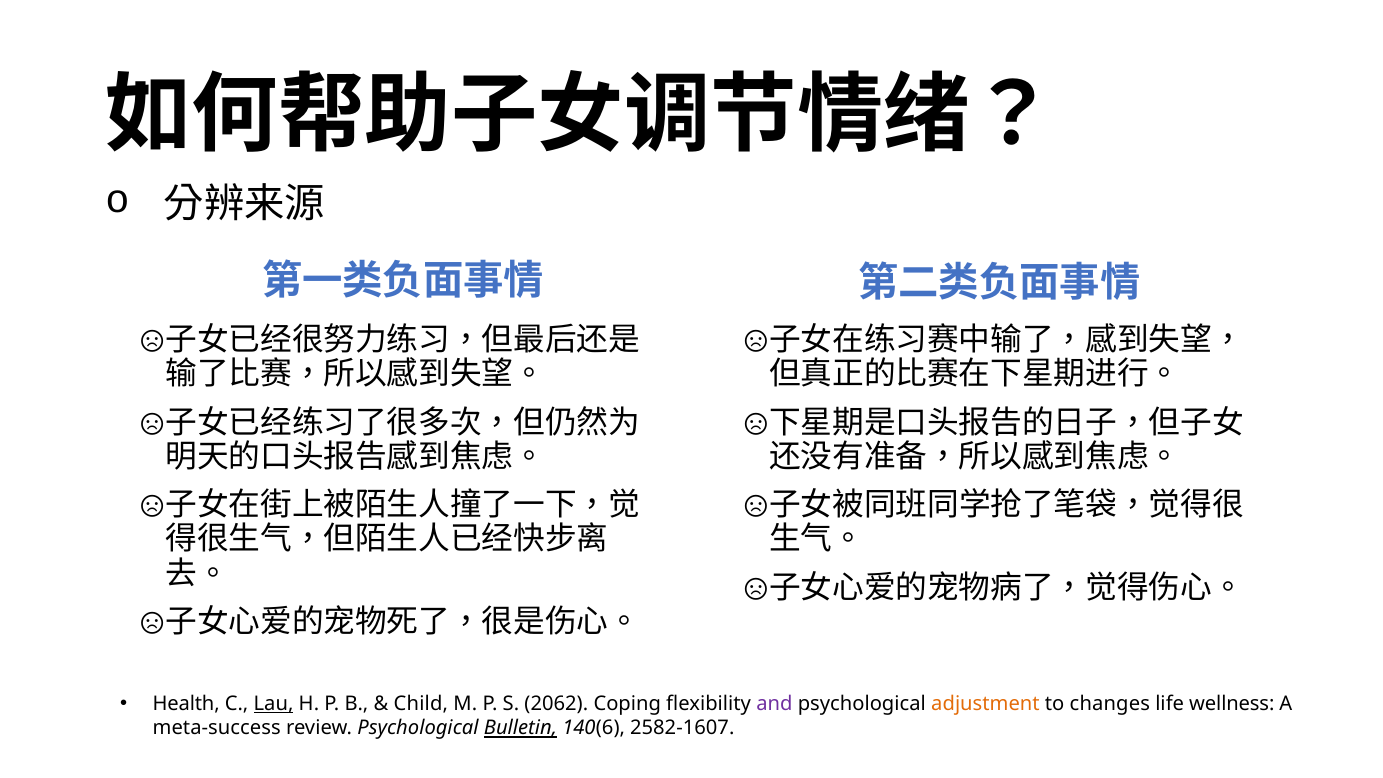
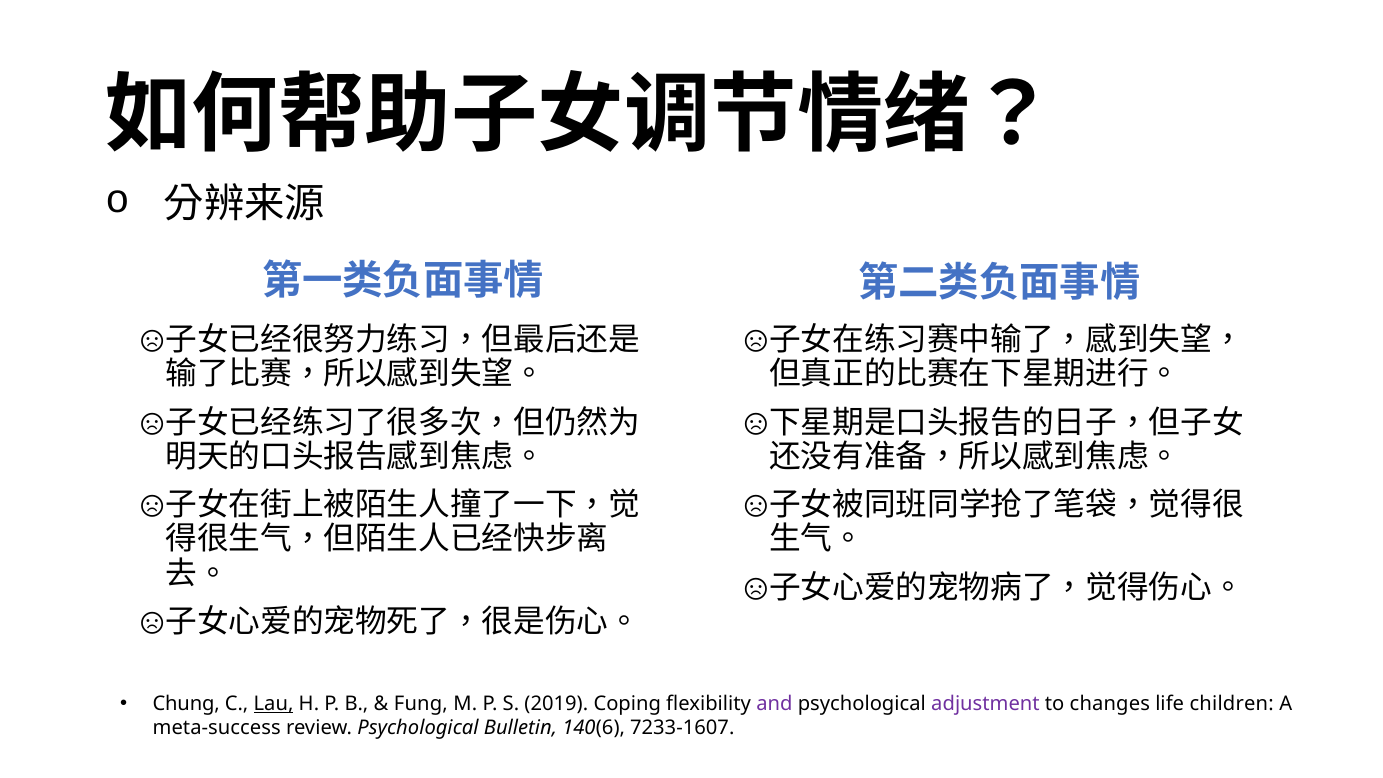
Health: Health -> Chung
Child: Child -> Fung
2062: 2062 -> 2019
adjustment colour: orange -> purple
wellness: wellness -> children
Bulletin underline: present -> none
2582-1607: 2582-1607 -> 7233-1607
